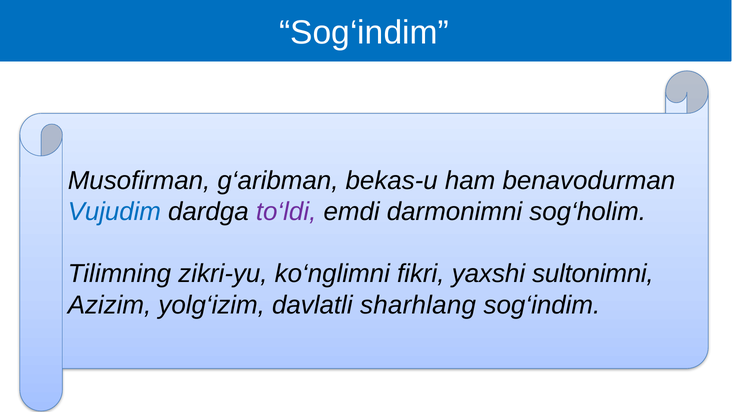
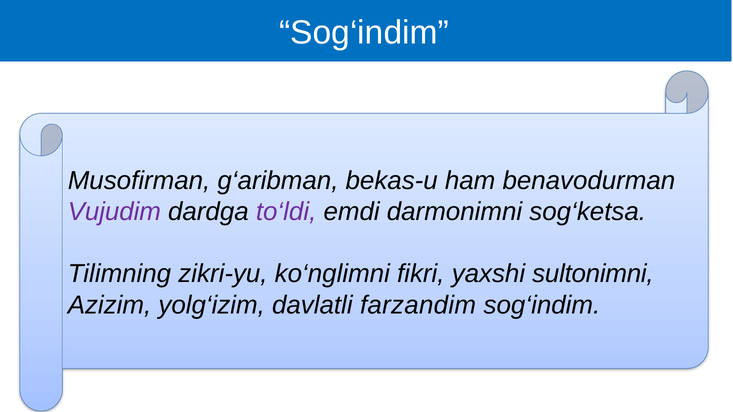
Vujudim colour: blue -> purple
sog‘holim: sog‘holim -> sog‘ketsa
sharhlang: sharhlang -> farzandim
